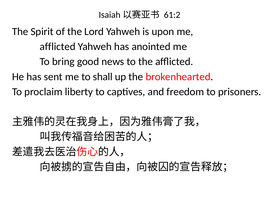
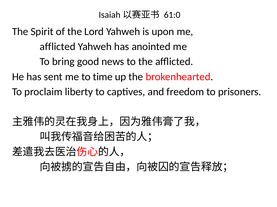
61:2: 61:2 -> 61:0
shall: shall -> time
